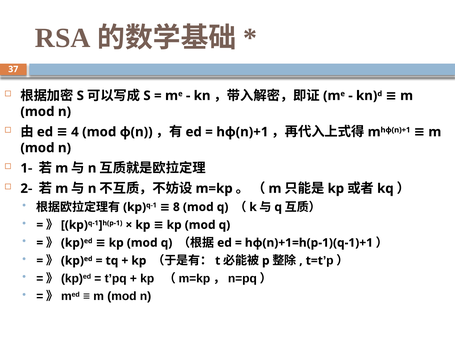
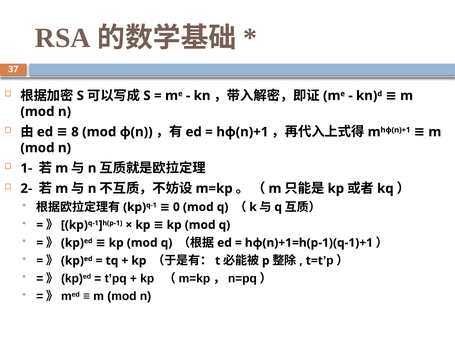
4: 4 -> 8
8: 8 -> 0
